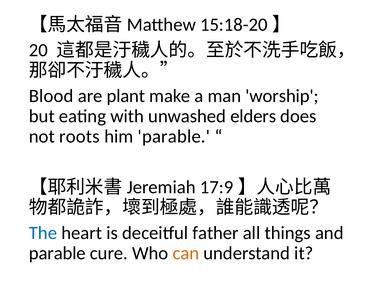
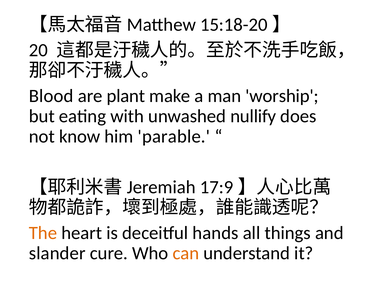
elders: elders -> nullify
roots: roots -> know
The colour: blue -> orange
father: father -> hands
parable at (57, 253): parable -> slander
